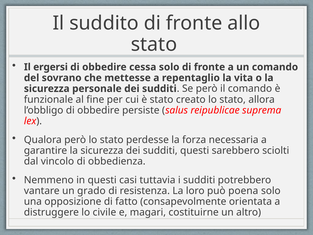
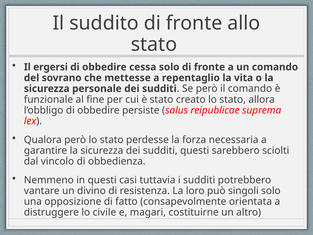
grado: grado -> divino
poena: poena -> singoli
